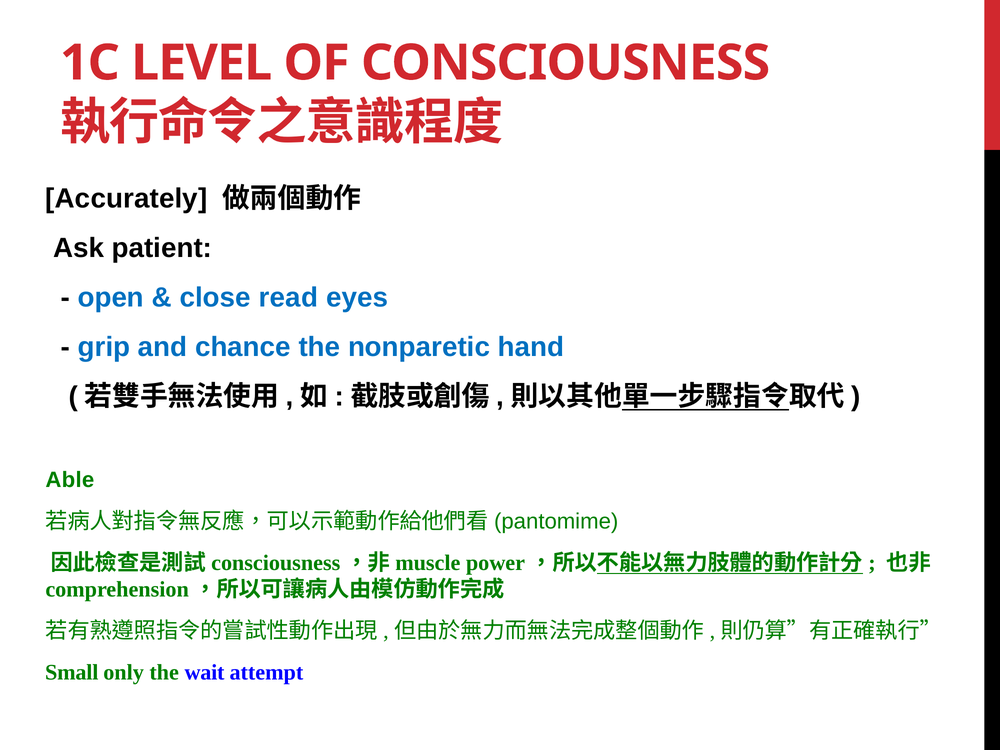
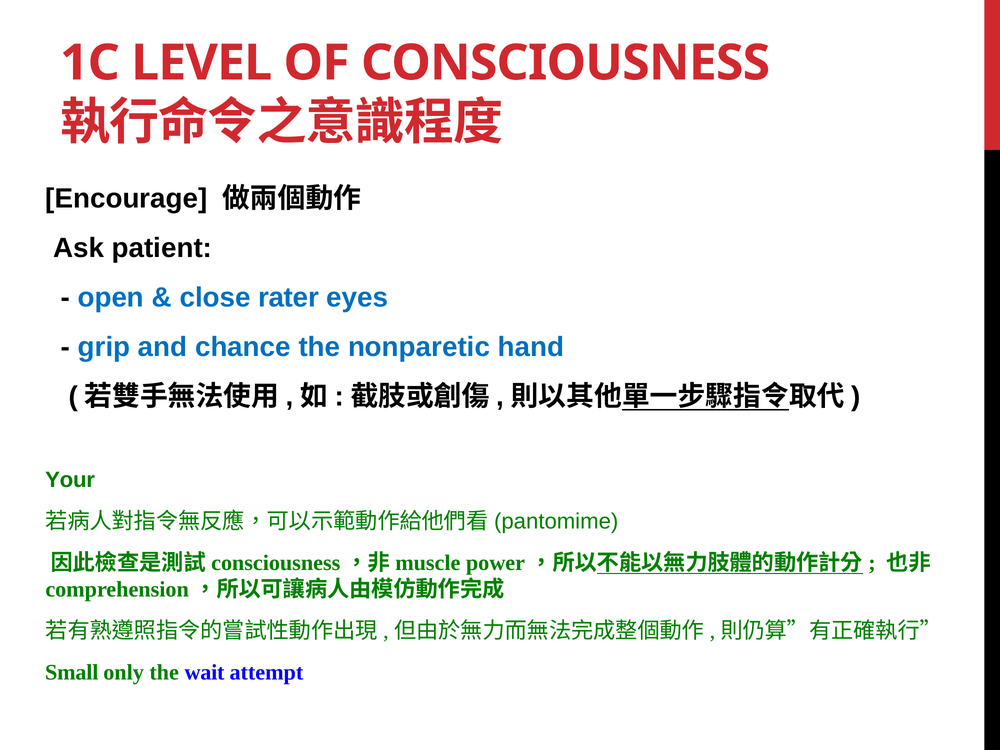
Accurately: Accurately -> Encourage
read: read -> rater
Able: Able -> Your
